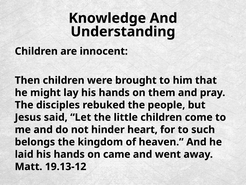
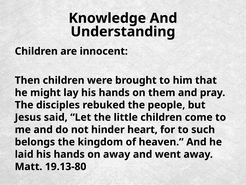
on came: came -> away
19.13-12: 19.13-12 -> 19.13-80
